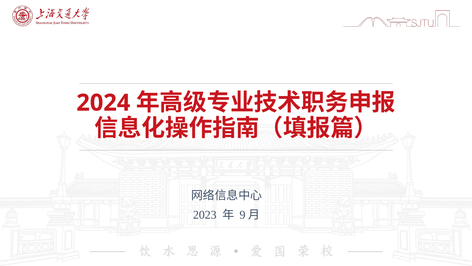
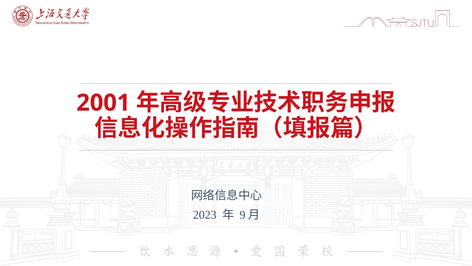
2024: 2024 -> 2001
